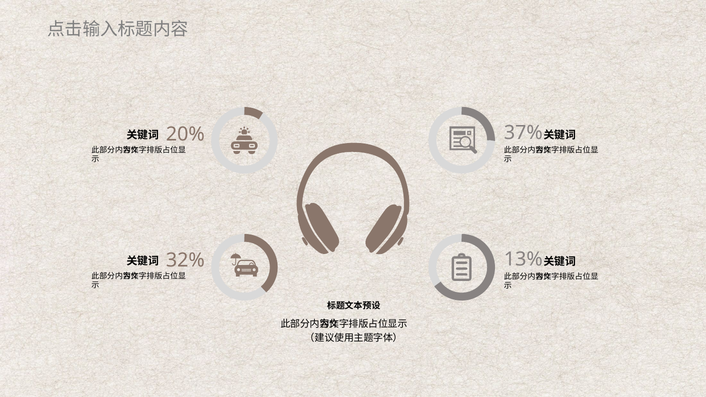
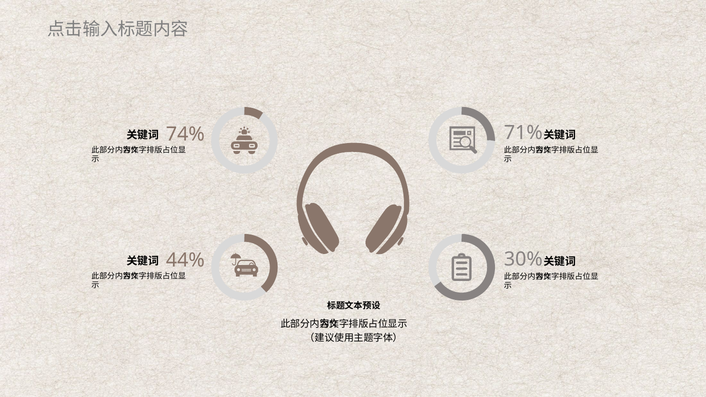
37%: 37% -> 71%
20%: 20% -> 74%
13%: 13% -> 30%
32%: 32% -> 44%
